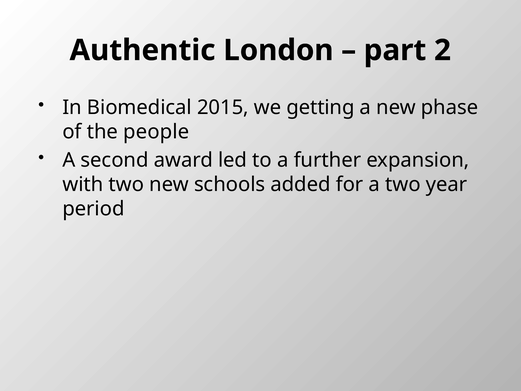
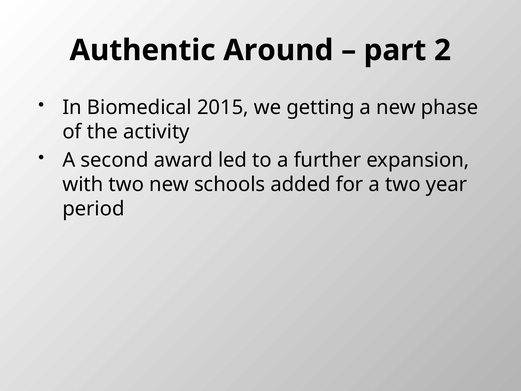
London: London -> Around
people: people -> activity
